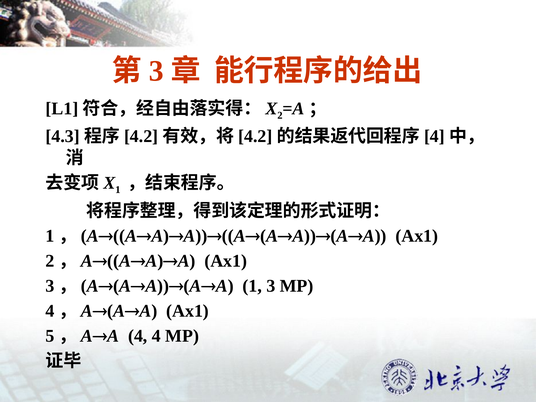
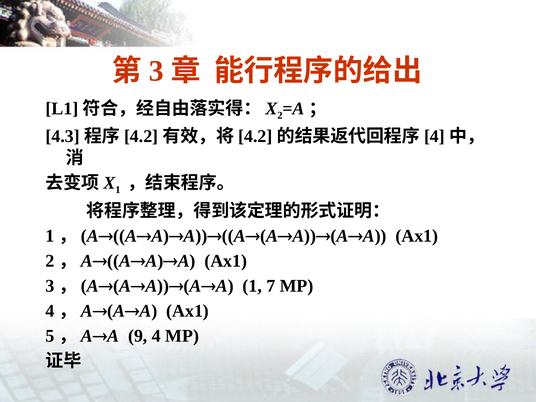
1 3: 3 -> 7
4 at (138, 336): 4 -> 9
